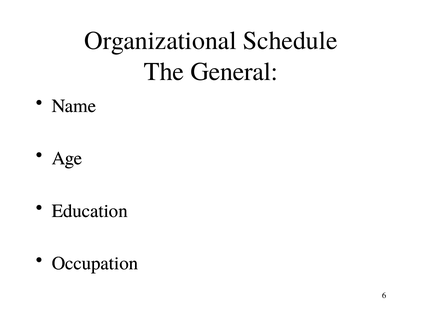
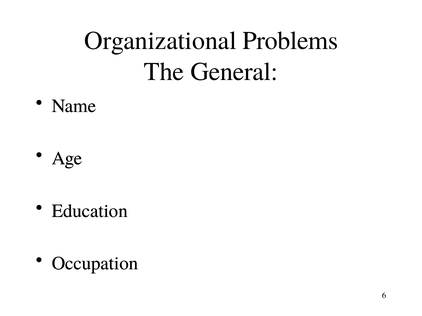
Schedule: Schedule -> Problems
